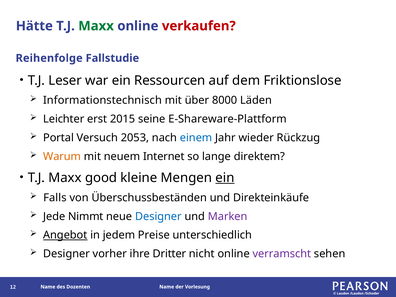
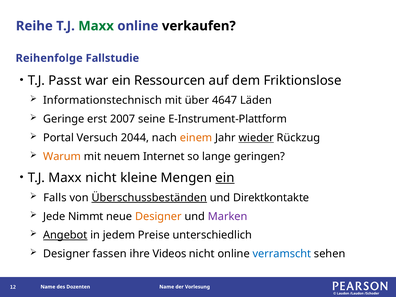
Hätte: Hätte -> Reihe
verkaufen colour: red -> black
Leser: Leser -> Passt
8000: 8000 -> 4647
Leichter: Leichter -> Geringe
2015: 2015 -> 2007
E-Shareware-Plattform: E-Shareware-Plattform -> E-Instrument-Plattform
2053: 2053 -> 2044
einem colour: blue -> orange
wieder underline: none -> present
direktem: direktem -> geringen
Maxx good: good -> nicht
Überschussbeständen underline: none -> present
Direkteinkäufe: Direkteinkäufe -> Direktkontakte
Designer at (158, 216) colour: blue -> orange
vorher: vorher -> fassen
Dritter: Dritter -> Videos
verramscht colour: purple -> blue
